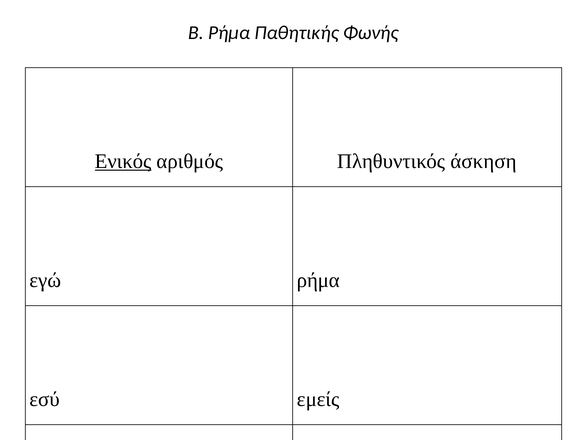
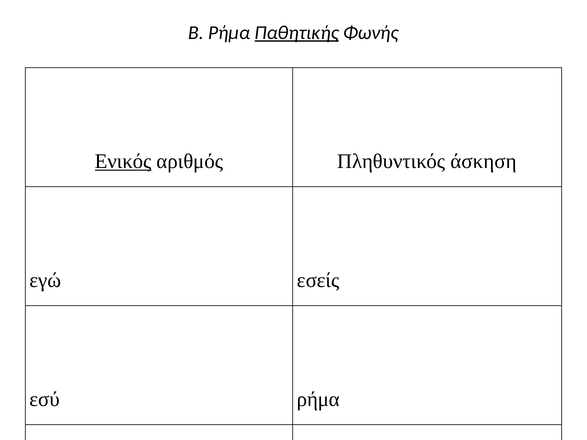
Παθητικής underline: none -> present
εγώ ρήμα: ρήμα -> εσείς
εσύ εμείς: εμείς -> ρήμα
